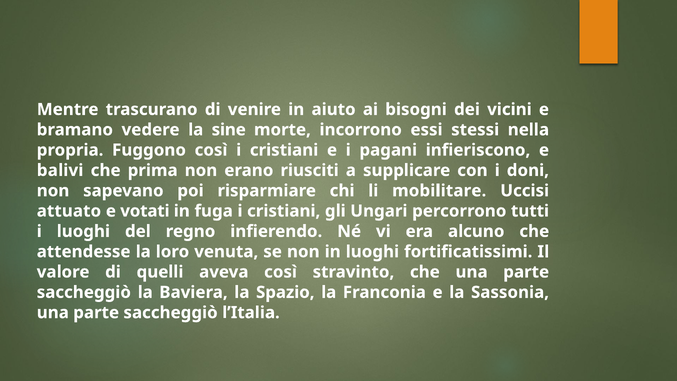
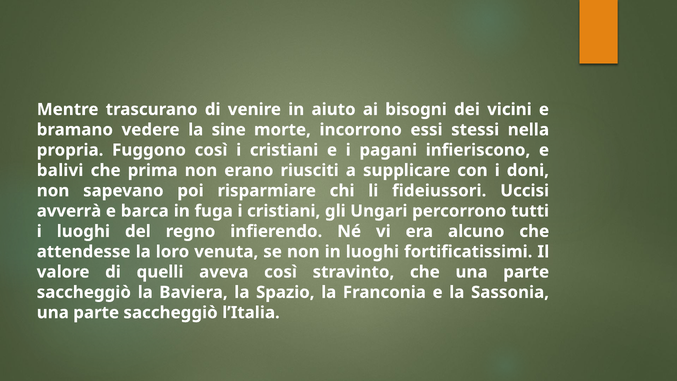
mobilitare: mobilitare -> fideiussori
attuato: attuato -> avverrà
votati: votati -> barca
